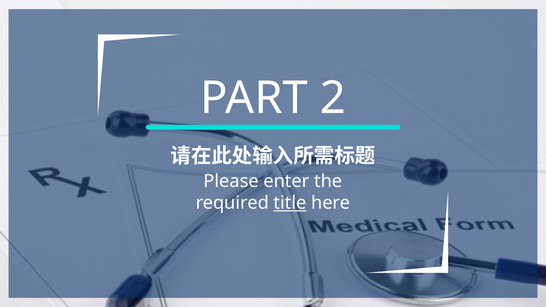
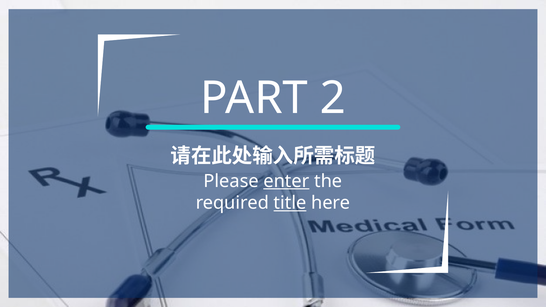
enter underline: none -> present
